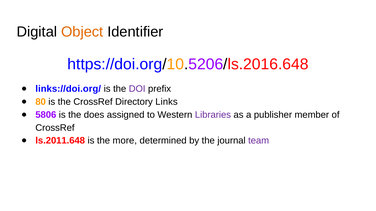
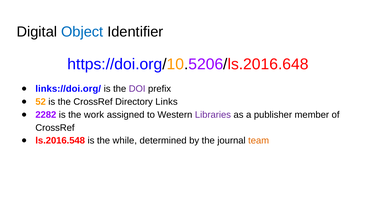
Object colour: orange -> blue
80: 80 -> 52
5806: 5806 -> 2282
does: does -> work
ls.2011.648: ls.2011.648 -> ls.2016.548
more: more -> while
team colour: purple -> orange
